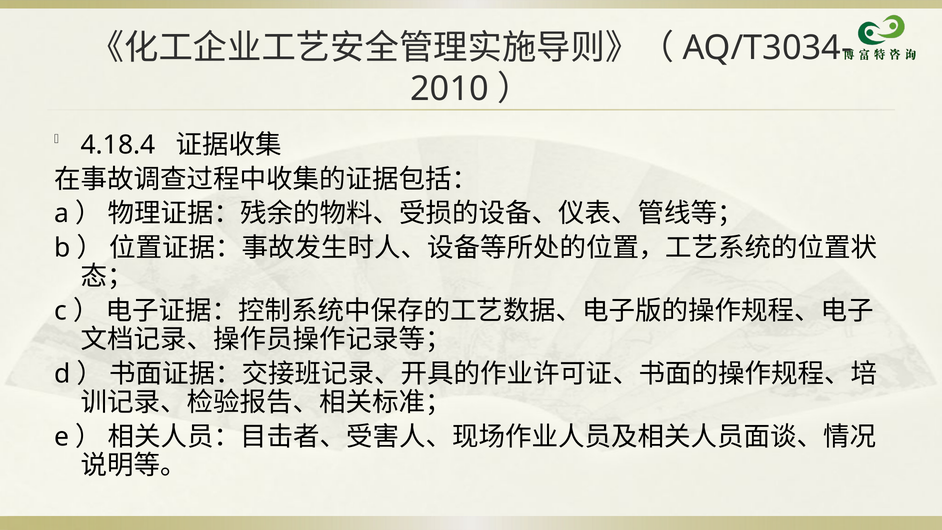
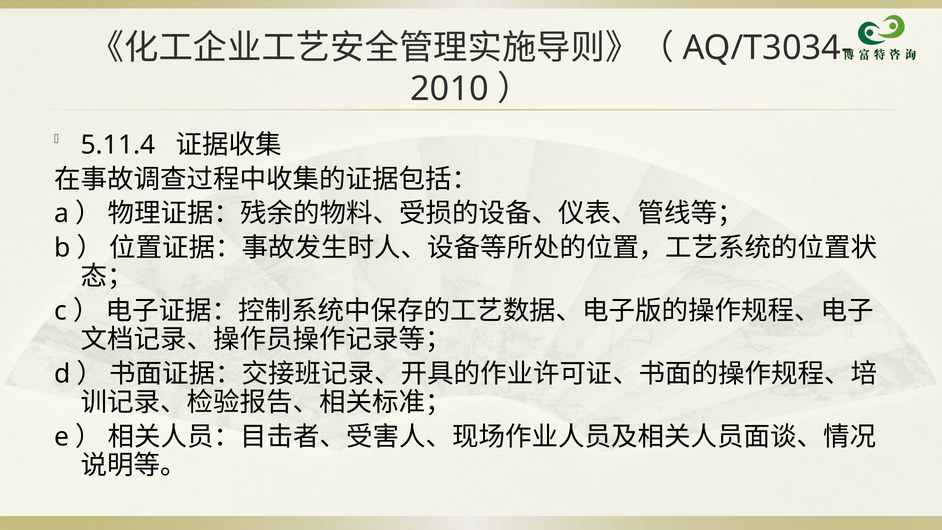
4.18.4: 4.18.4 -> 5.11.4
